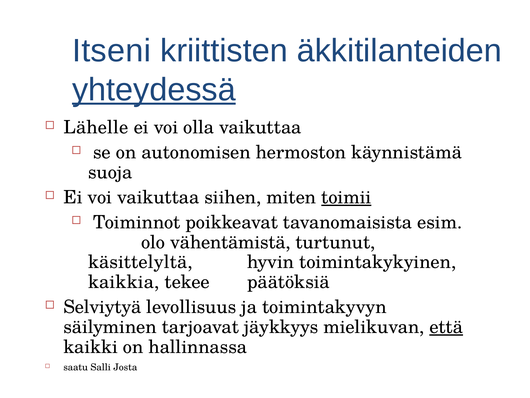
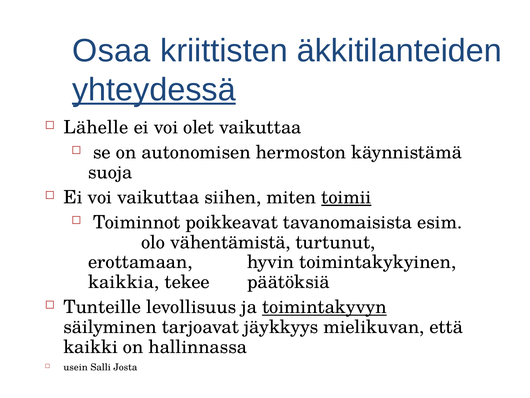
Itseni: Itseni -> Osaa
olla: olla -> olet
käsittelyltä: käsittelyltä -> erottamaan
Selviytyä: Selviytyä -> Tunteille
toimintakyvyn underline: none -> present
että underline: present -> none
saatu: saatu -> usein
